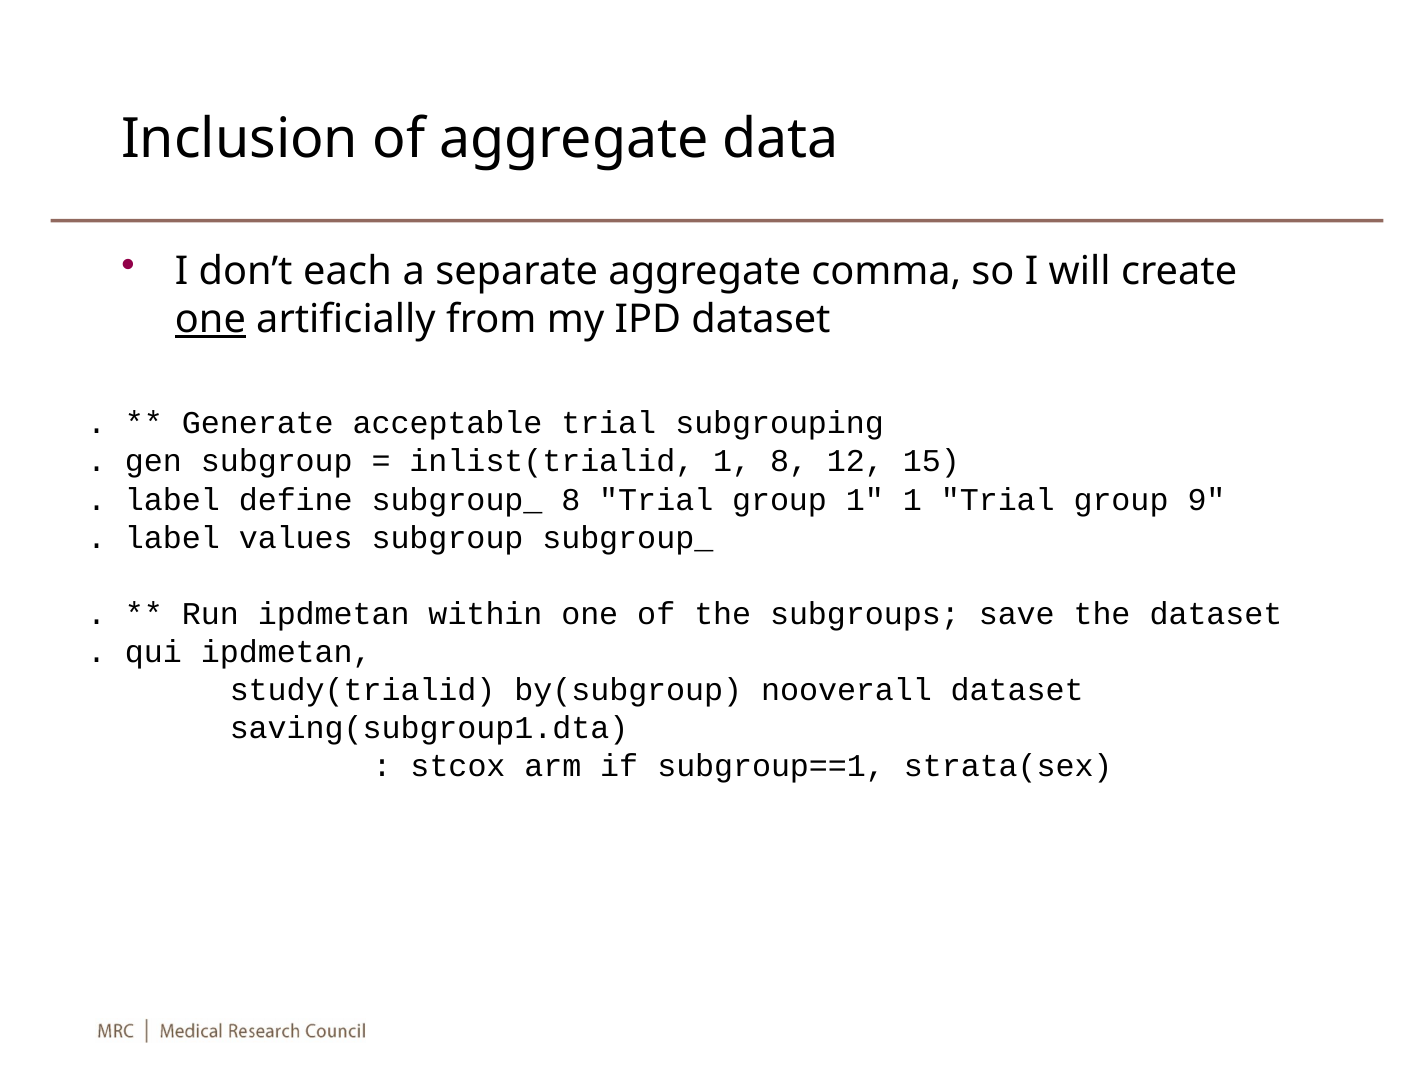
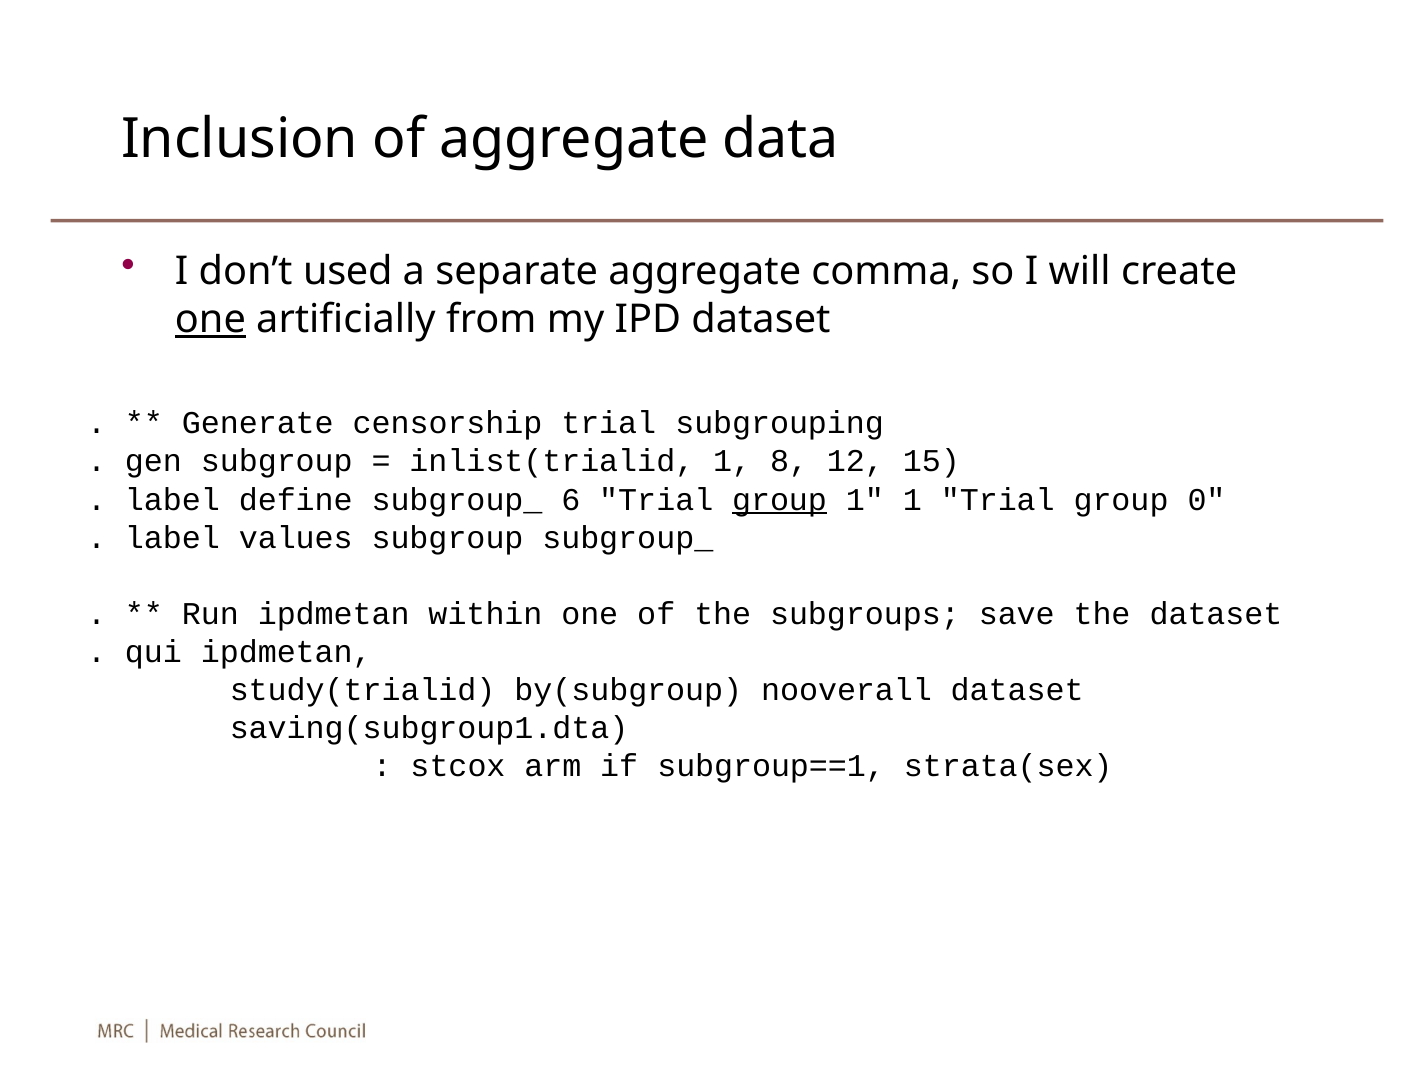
each: each -> used
acceptable: acceptable -> censorship
subgroup_ 8: 8 -> 6
group at (780, 500) underline: none -> present
9: 9 -> 0
